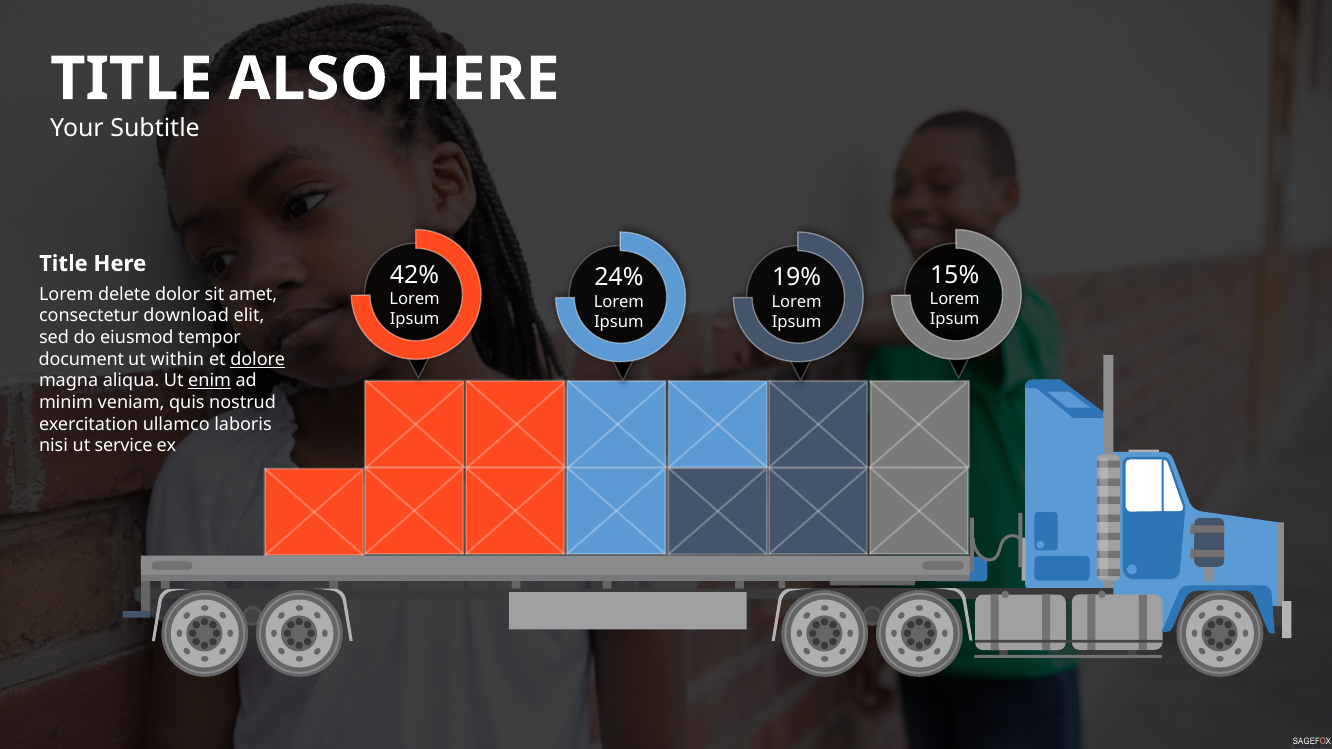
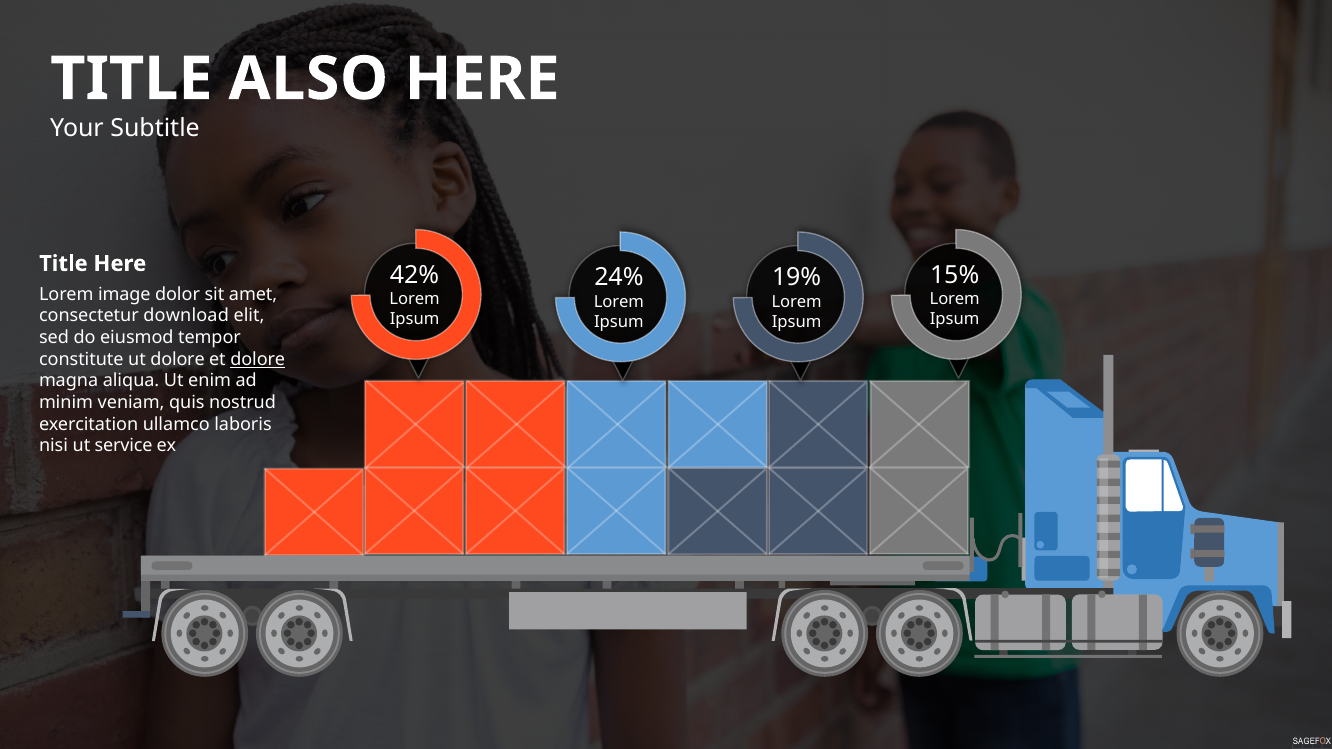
delete: delete -> image
document: document -> constitute
ut within: within -> dolore
enim underline: present -> none
